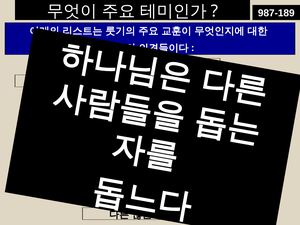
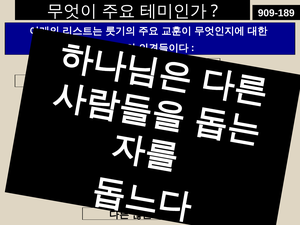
987-189: 987-189 -> 909-189
